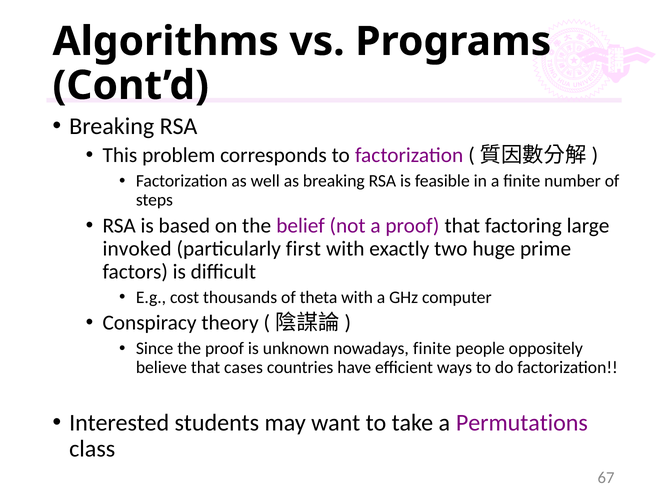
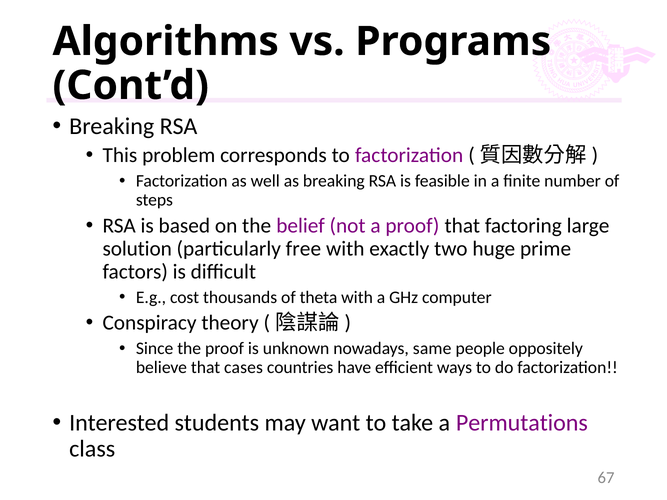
invoked: invoked -> solution
first: first -> free
nowadays finite: finite -> same
